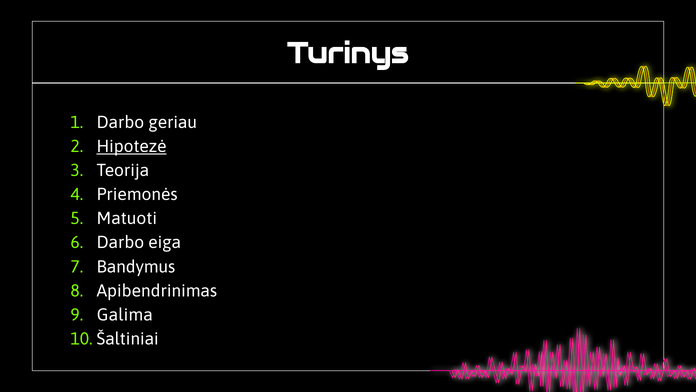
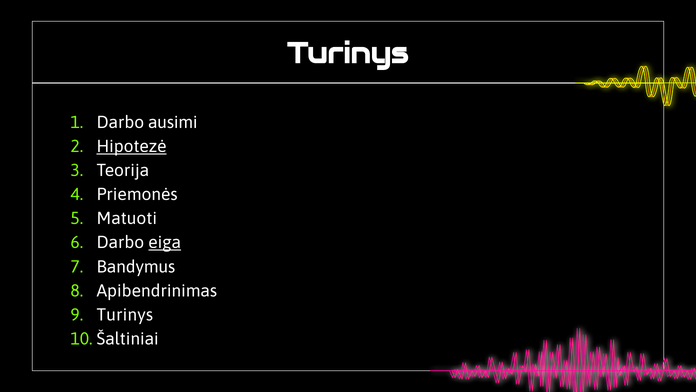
geriau: geriau -> ausimi
eiga underline: none -> present
Galima at (125, 314): Galima -> Turinys
